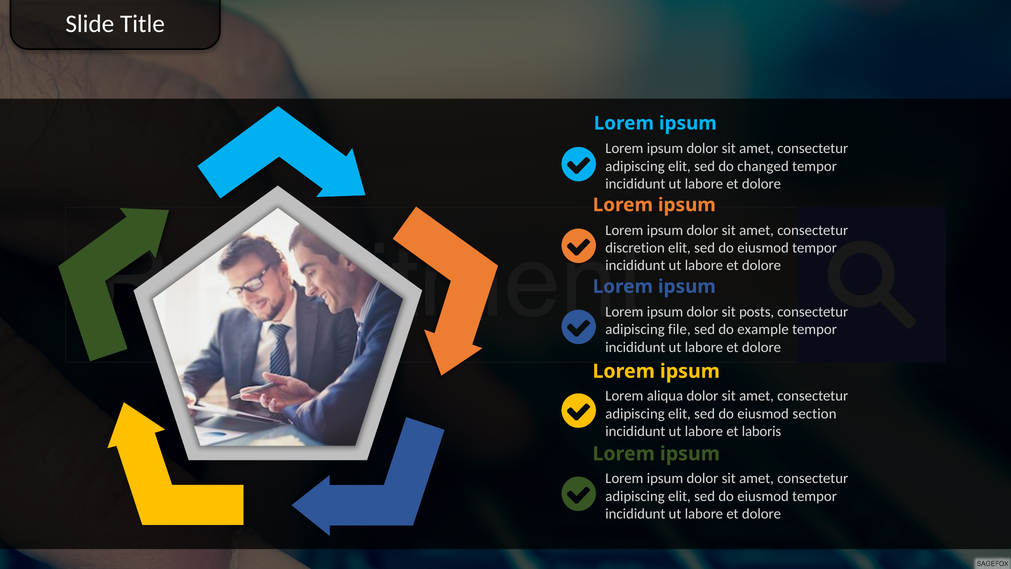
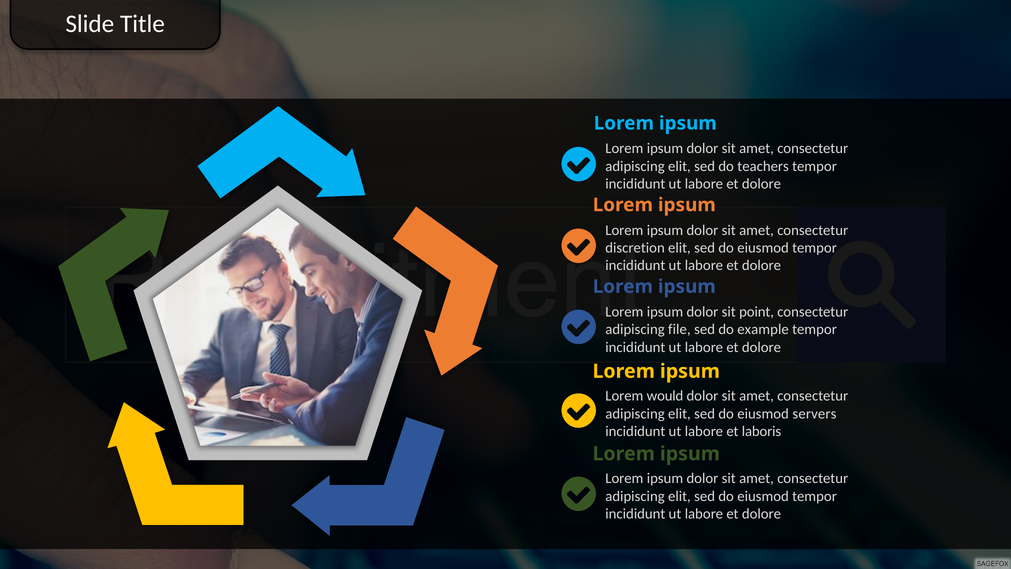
changed: changed -> teachers
posts: posts -> point
aliqua: aliqua -> would
section: section -> servers
